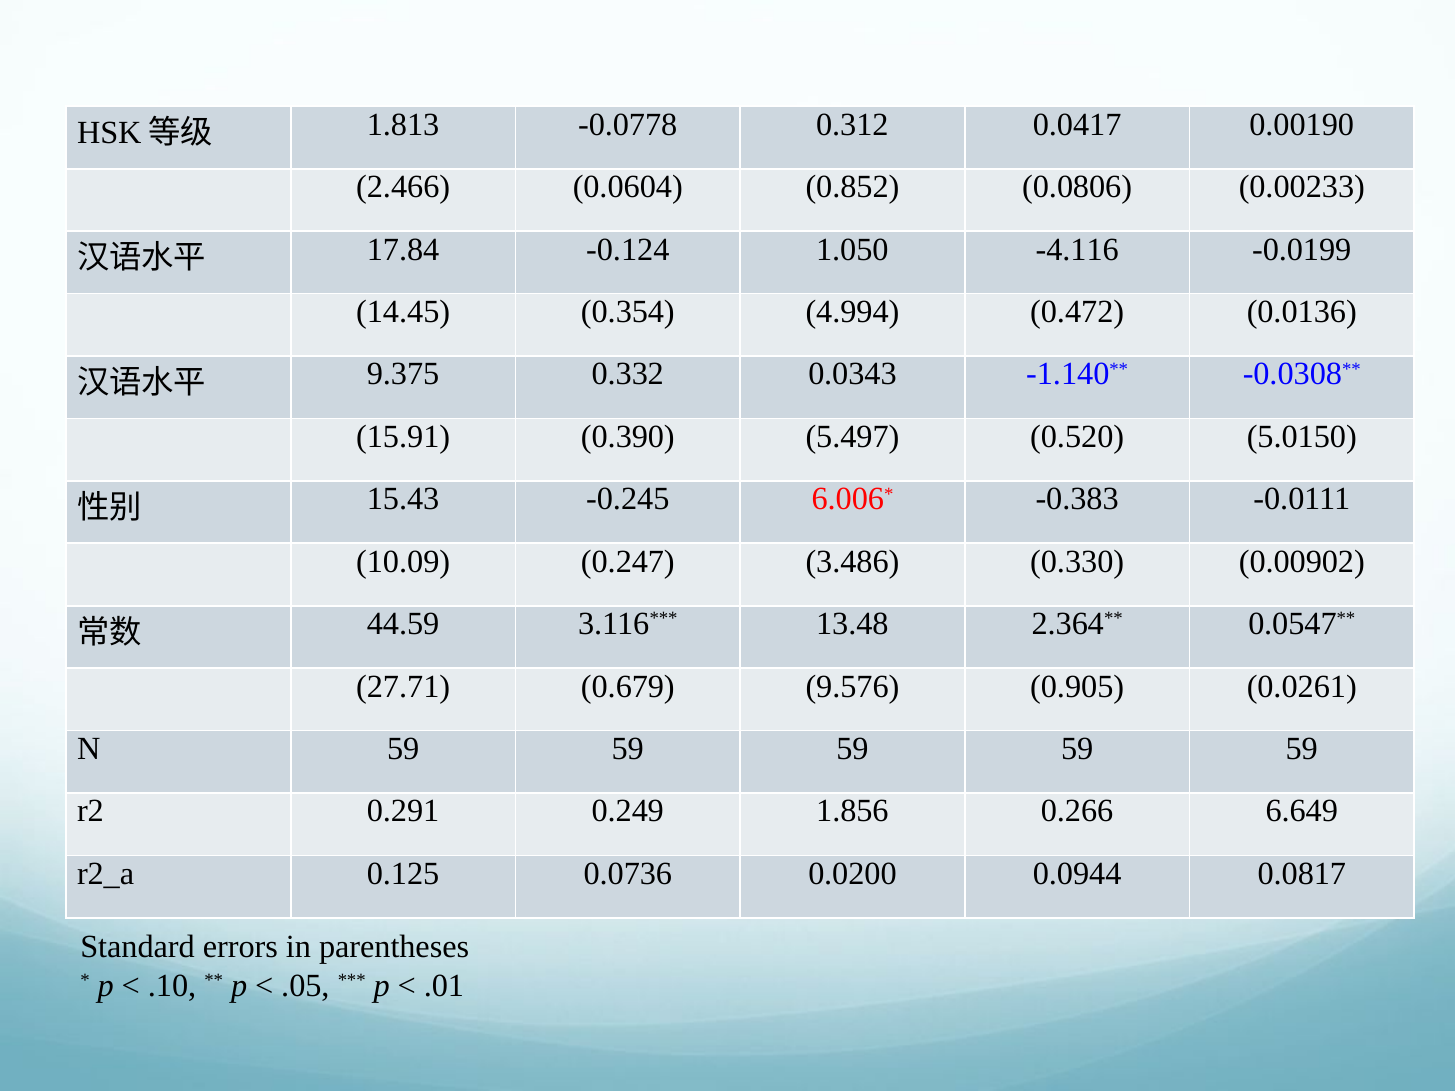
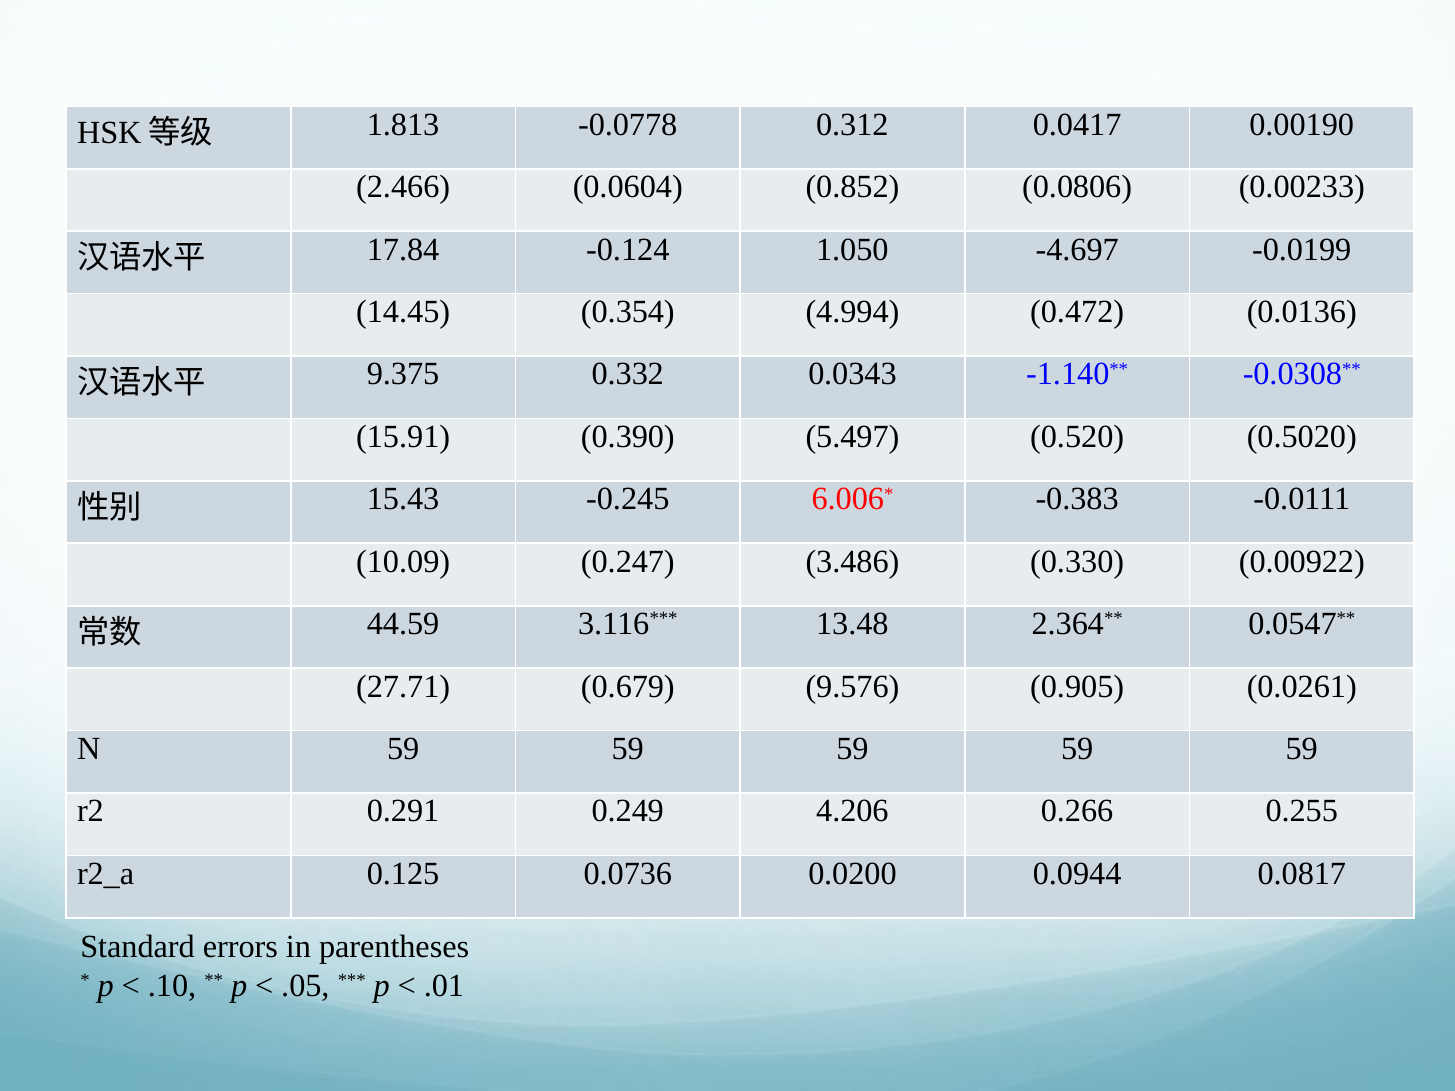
-4.116: -4.116 -> -4.697
5.0150: 5.0150 -> 0.5020
0.00902: 0.00902 -> 0.00922
1.856: 1.856 -> 4.206
6.649: 6.649 -> 0.255
